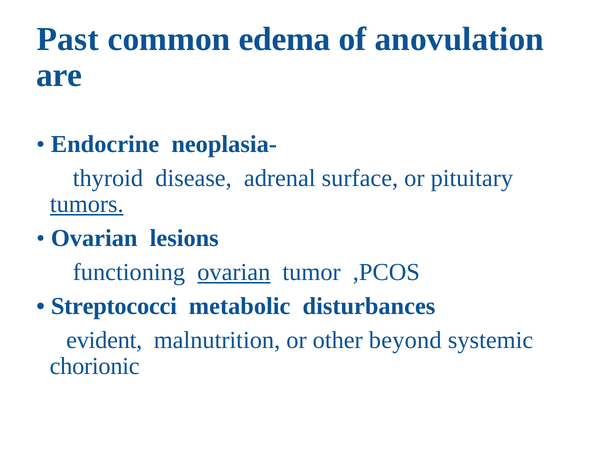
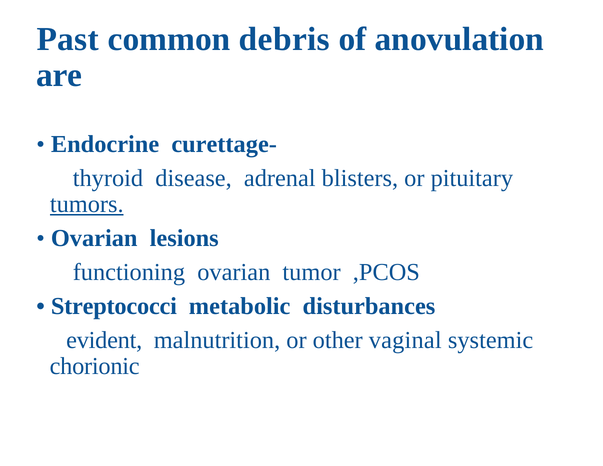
edema: edema -> debris
neoplasia-: neoplasia- -> curettage-
surface: surface -> blisters
ovarian at (234, 272) underline: present -> none
beyond: beyond -> vaginal
